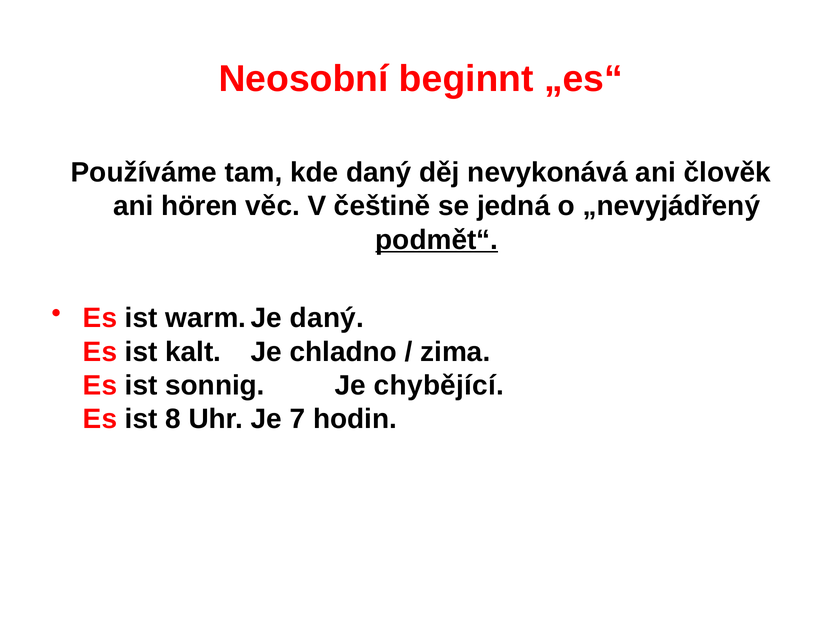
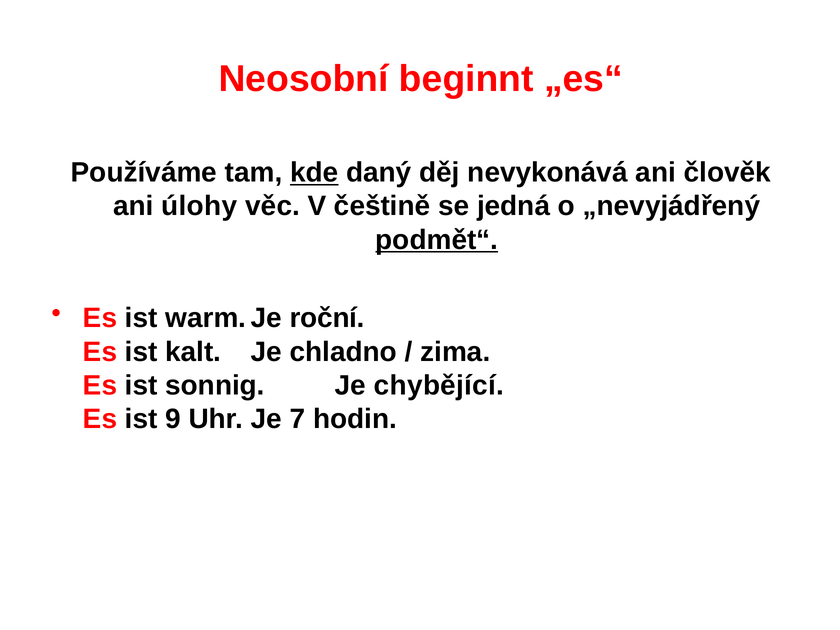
kde underline: none -> present
hören: hören -> úlohy
daný at (327, 318): daný -> roční
8: 8 -> 9
